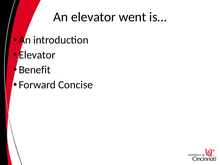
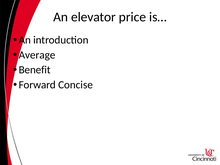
went: went -> price
Elevator at (37, 55): Elevator -> Average
